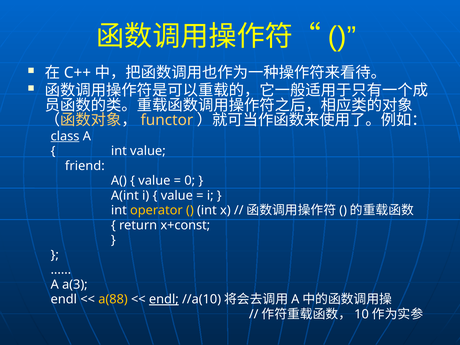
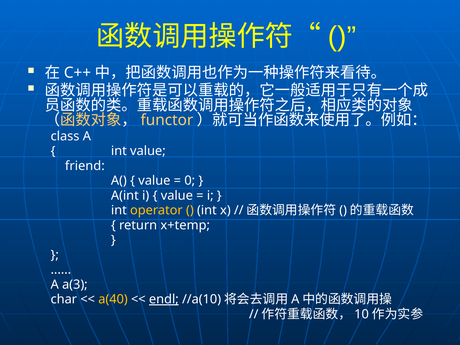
class underline: present -> none
x+const: x+const -> x+temp
endl at (64, 299): endl -> char
a(88: a(88 -> a(40
